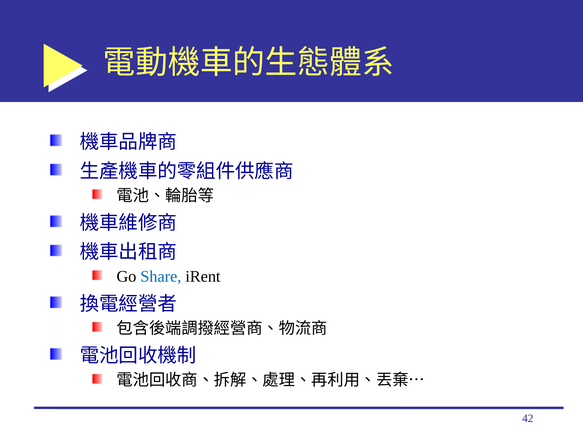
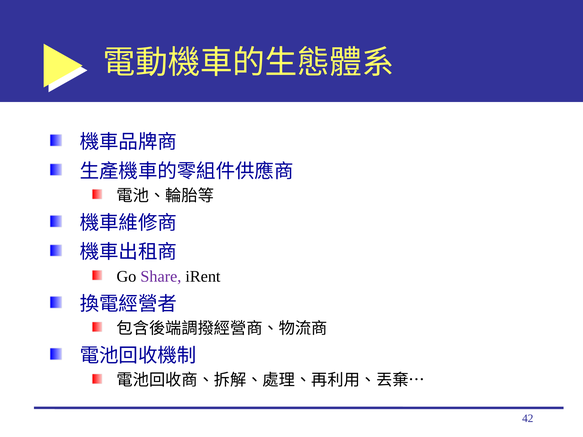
Share colour: blue -> purple
